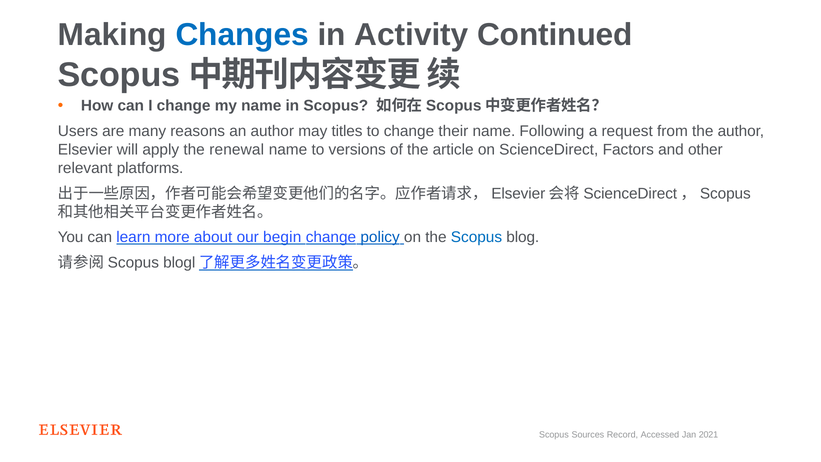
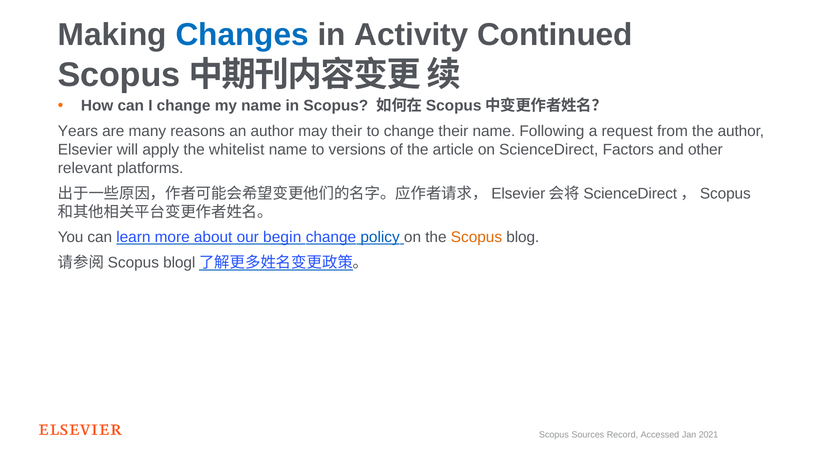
Users: Users -> Years
may titles: titles -> their
renewal: renewal -> whitelist
Scopus at (476, 237) colour: blue -> orange
